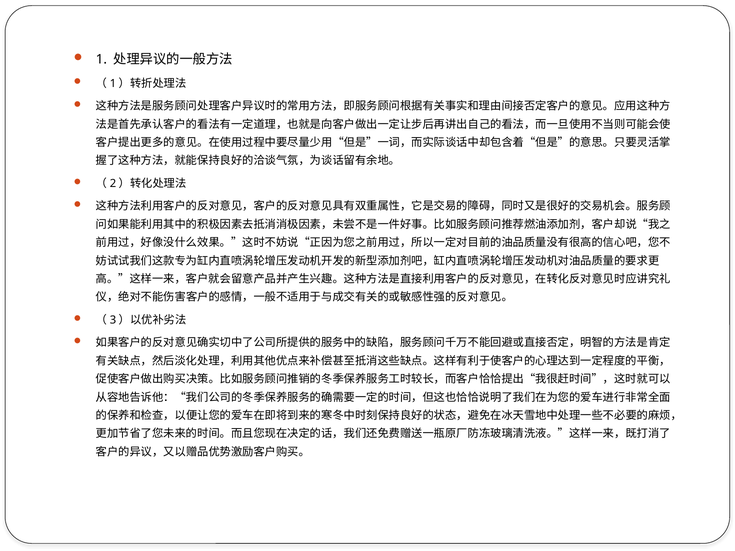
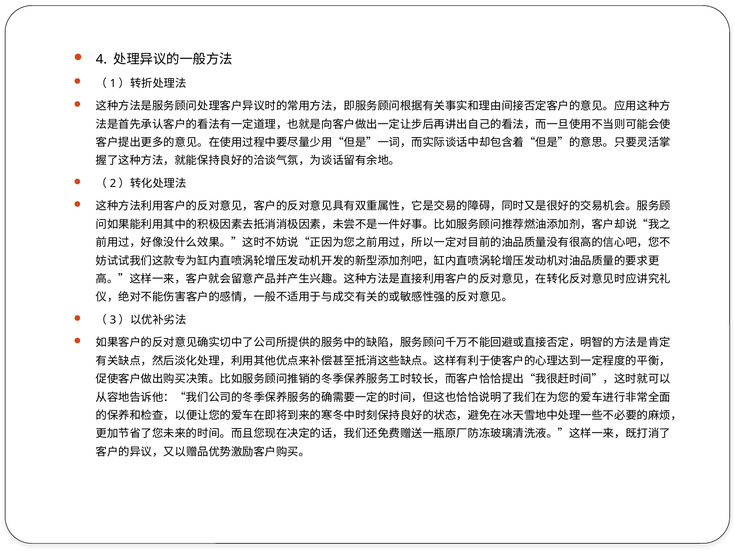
1: 1 -> 4
